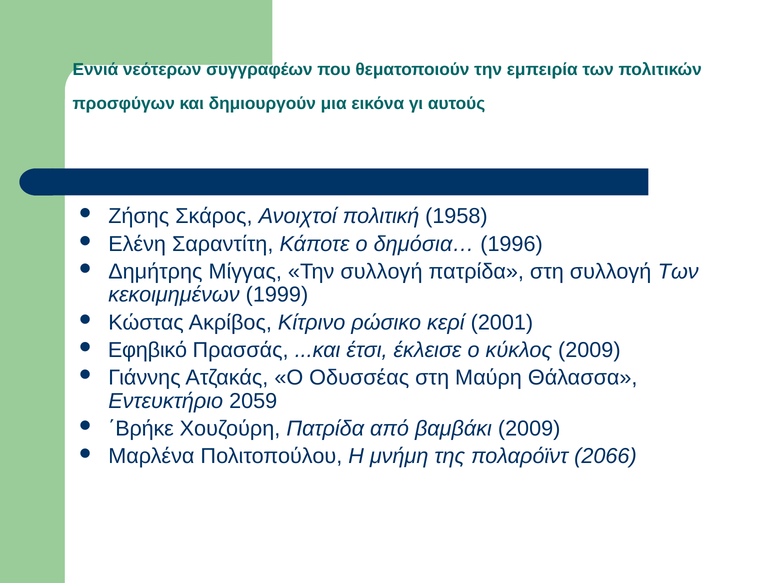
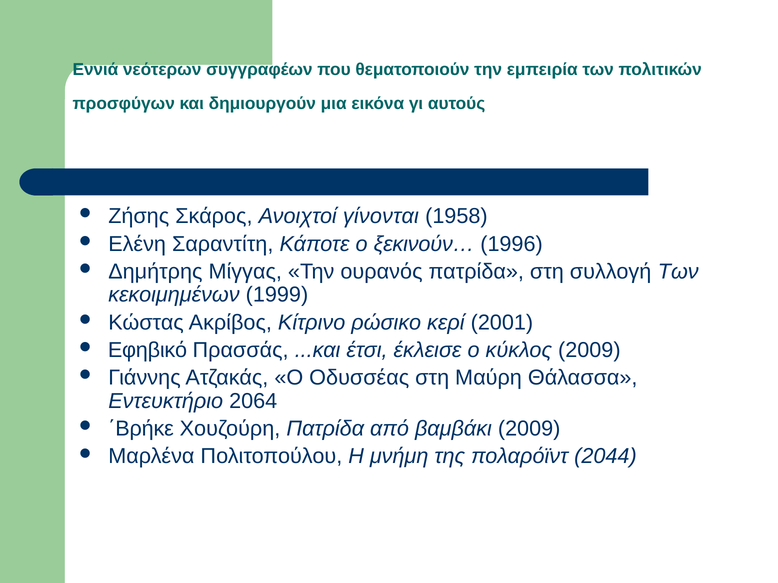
πολιτική: πολιτική -> γίνονται
δημόσια…: δημόσια… -> ξεκινούν…
Την συλλογή: συλλογή -> ουρανός
2059: 2059 -> 2064
2066: 2066 -> 2044
